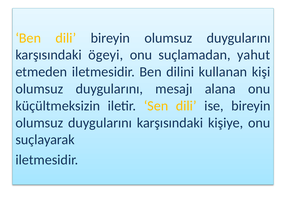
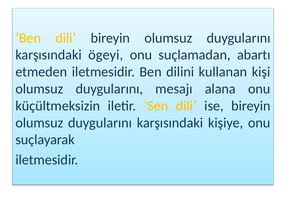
yahut: yahut -> abartı
